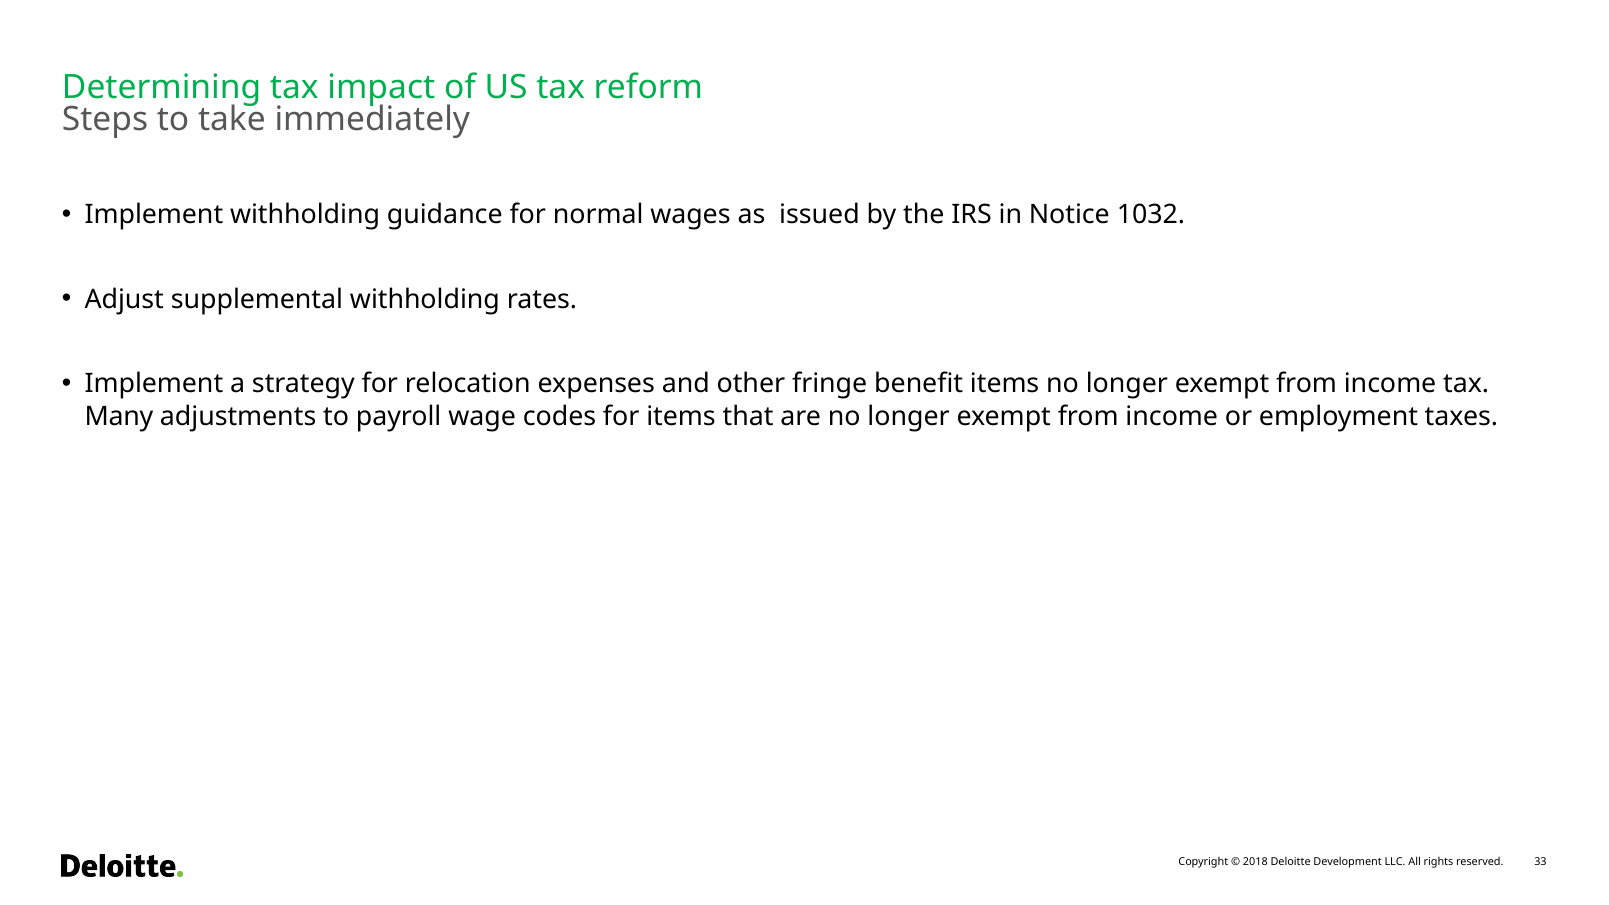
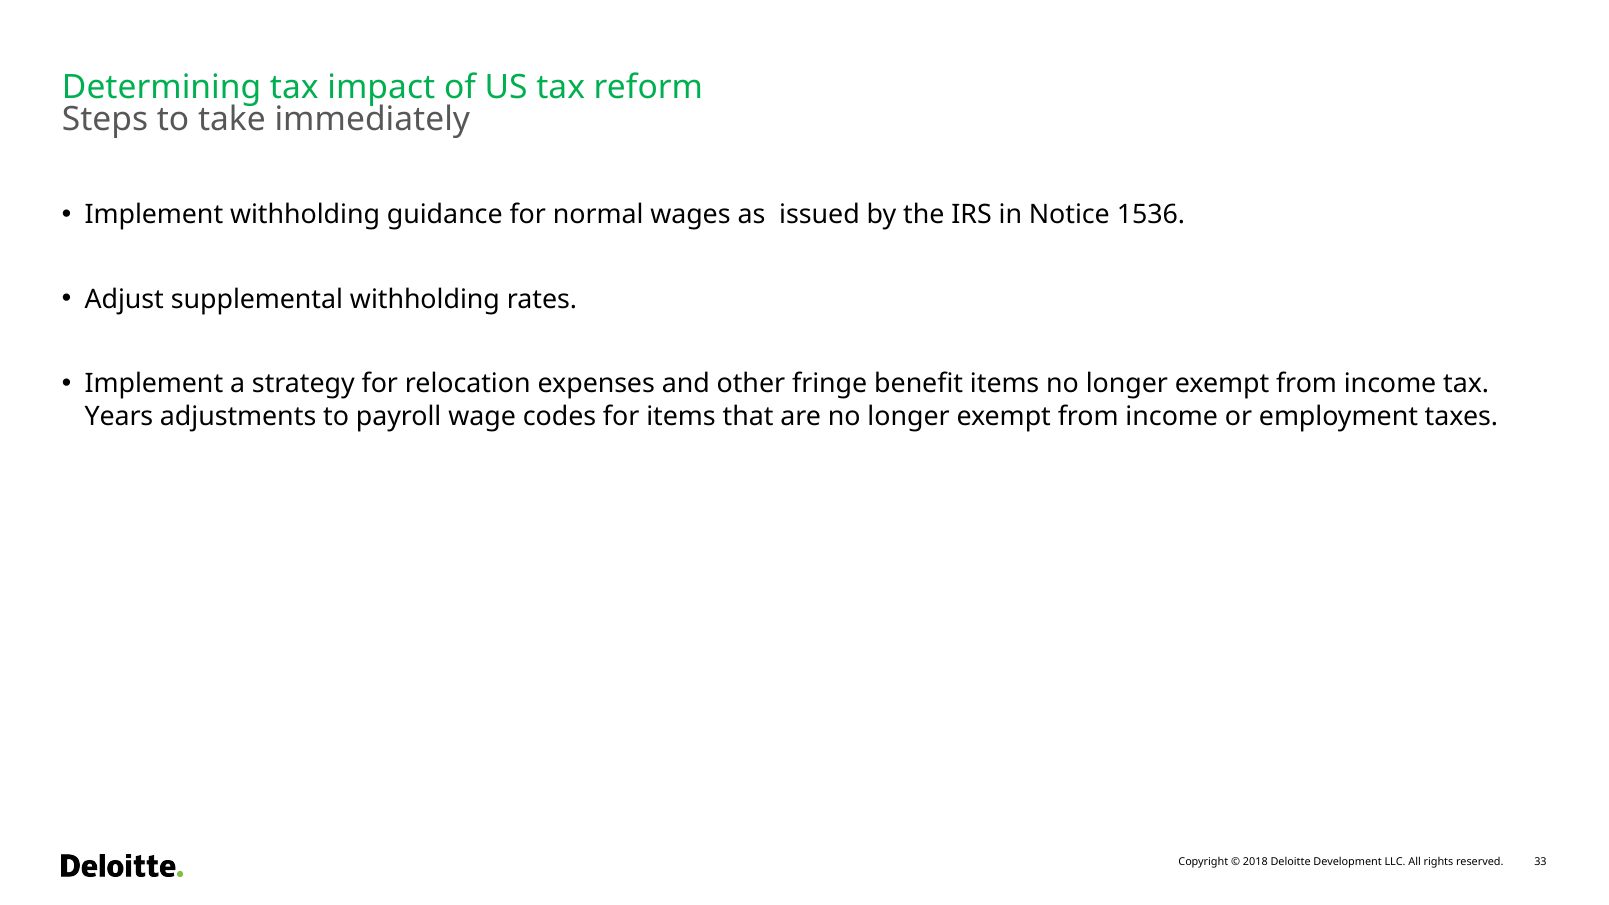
1032: 1032 -> 1536
Many: Many -> Years
